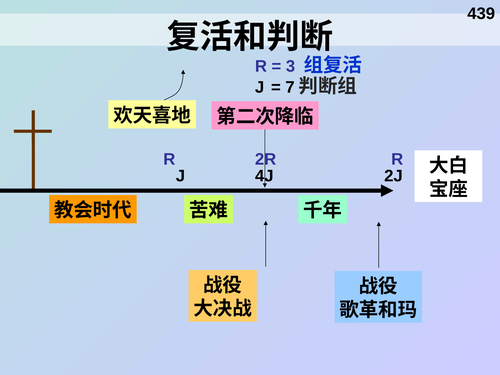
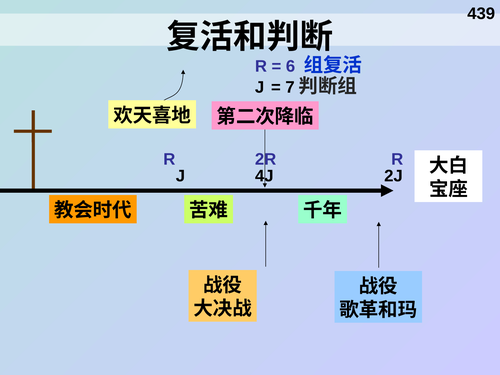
3: 3 -> 6
